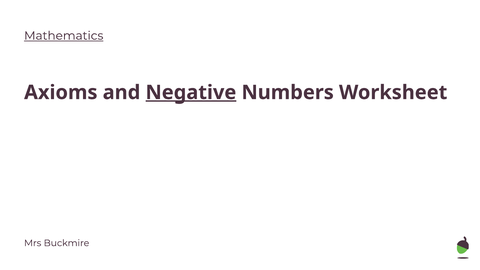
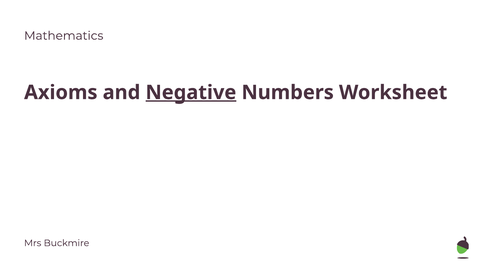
Mathematics underline: present -> none
